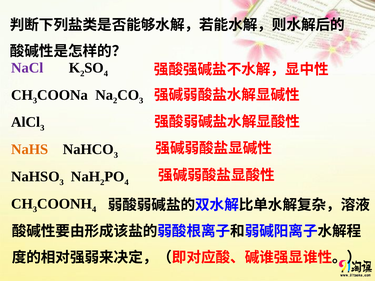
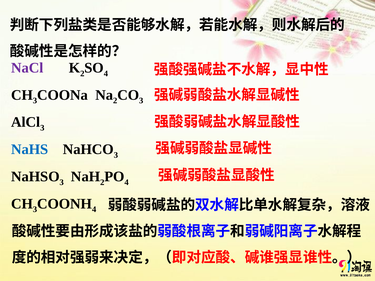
NaHS colour: orange -> blue
